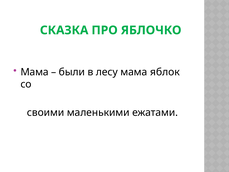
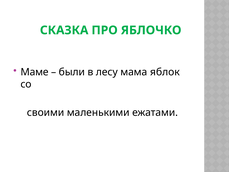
Мама at (35, 72): Мама -> Маме
